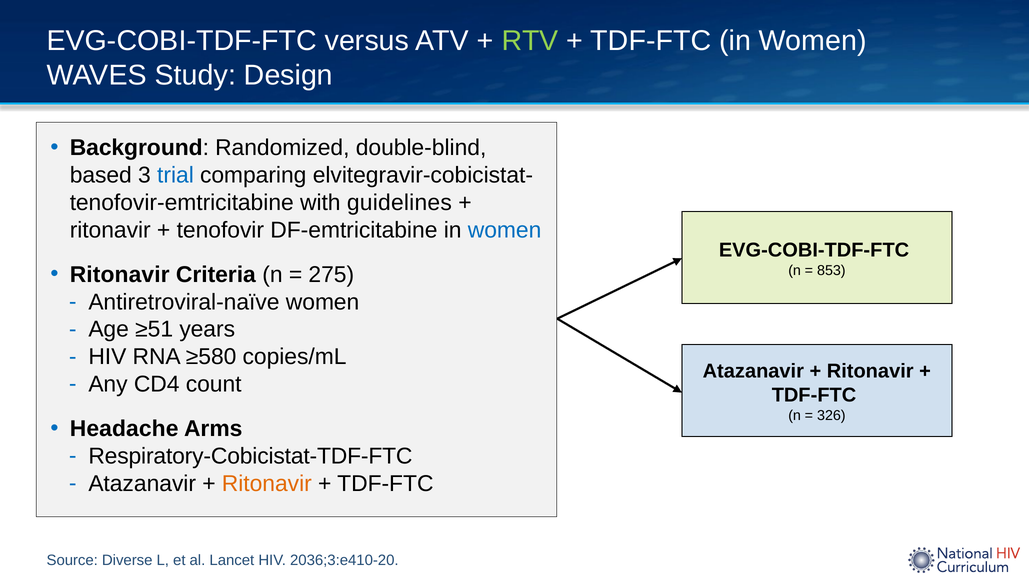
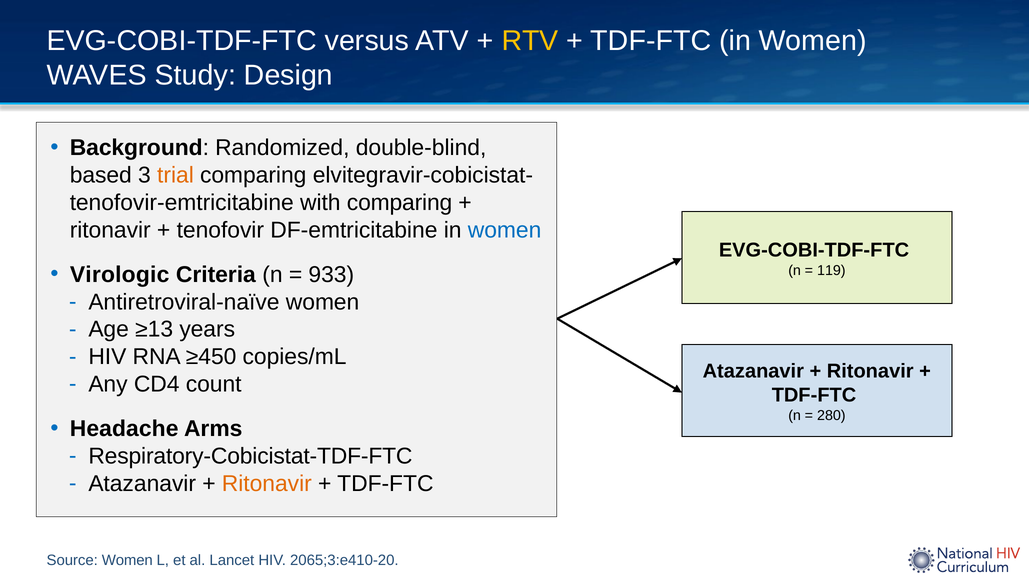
RTV colour: light green -> yellow
trial colour: blue -> orange
with guidelines: guidelines -> comparing
Ritonavir at (120, 275): Ritonavir -> Virologic
275: 275 -> 933
853: 853 -> 119
≥51: ≥51 -> ≥13
≥580: ≥580 -> ≥450
326: 326 -> 280
Source Diverse: Diverse -> Women
2036;3:e410-20: 2036;3:e410-20 -> 2065;3:e410-20
